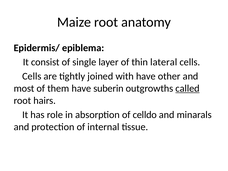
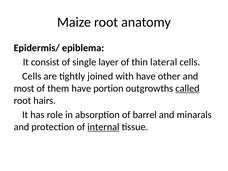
suberin: suberin -> portion
celldo: celldo -> barrel
internal underline: none -> present
